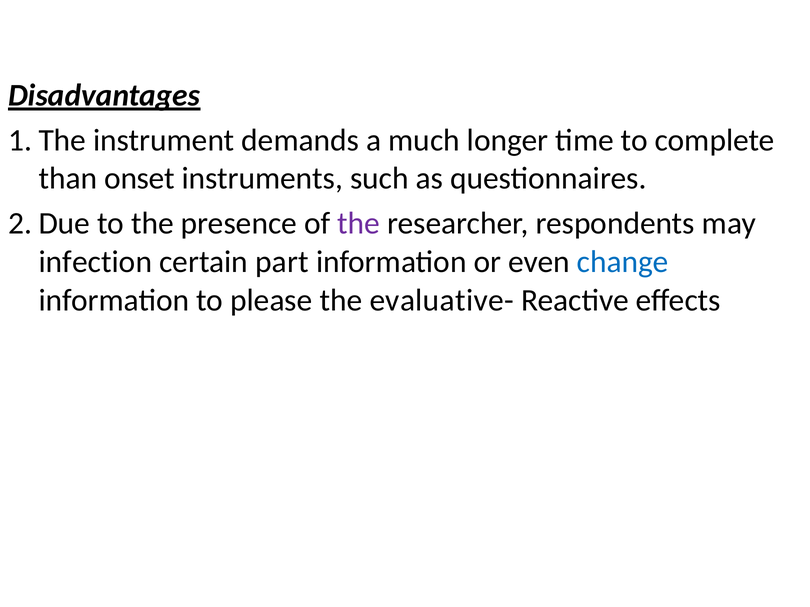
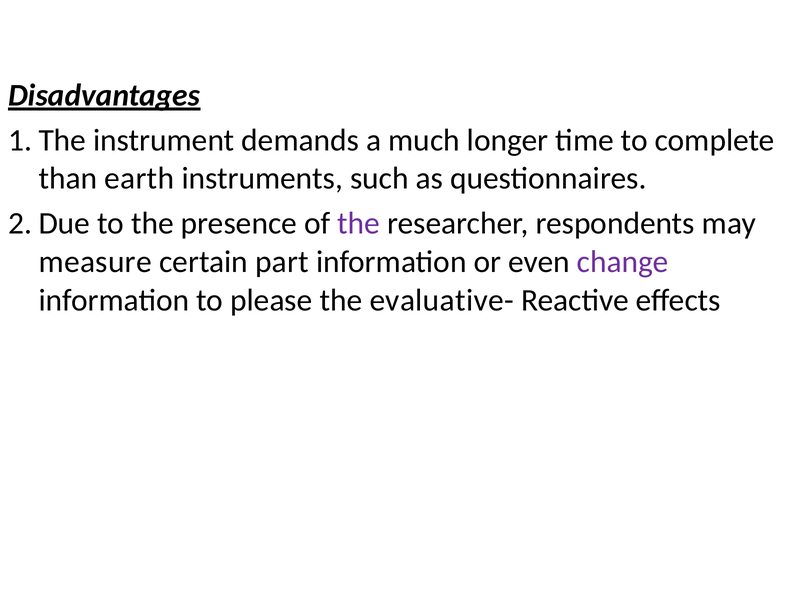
onset: onset -> earth
infection: infection -> measure
change colour: blue -> purple
